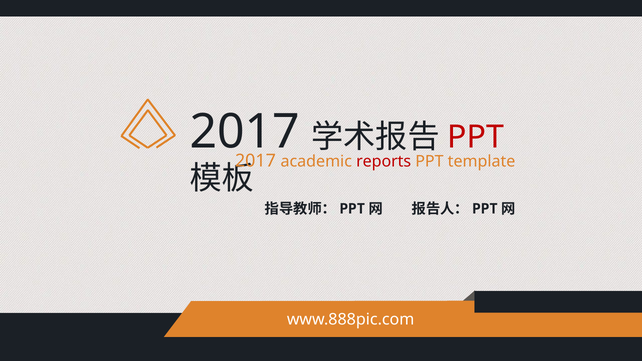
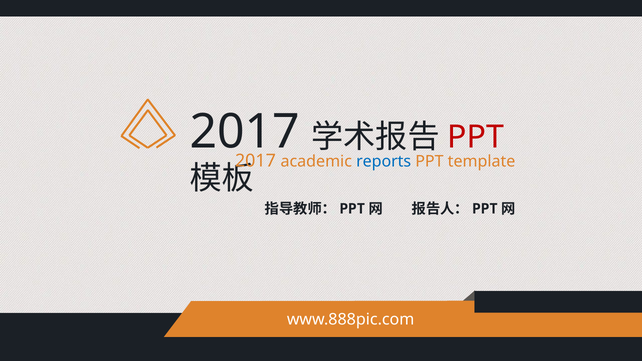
reports colour: red -> blue
